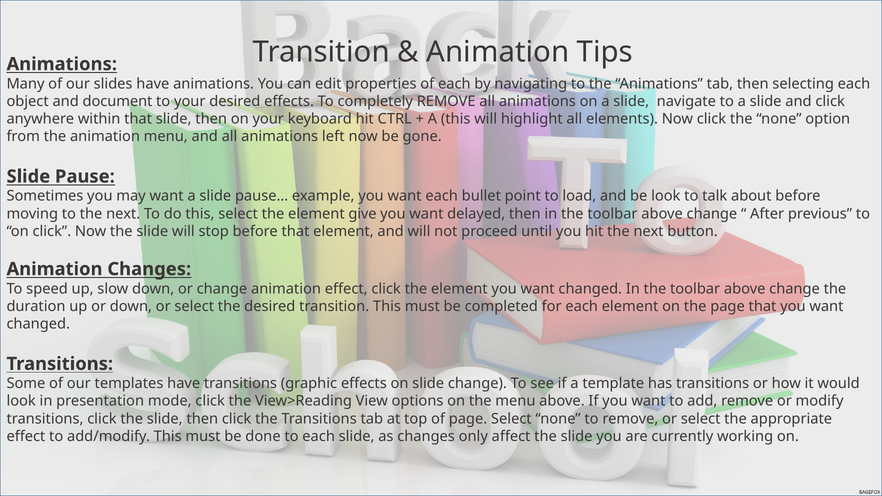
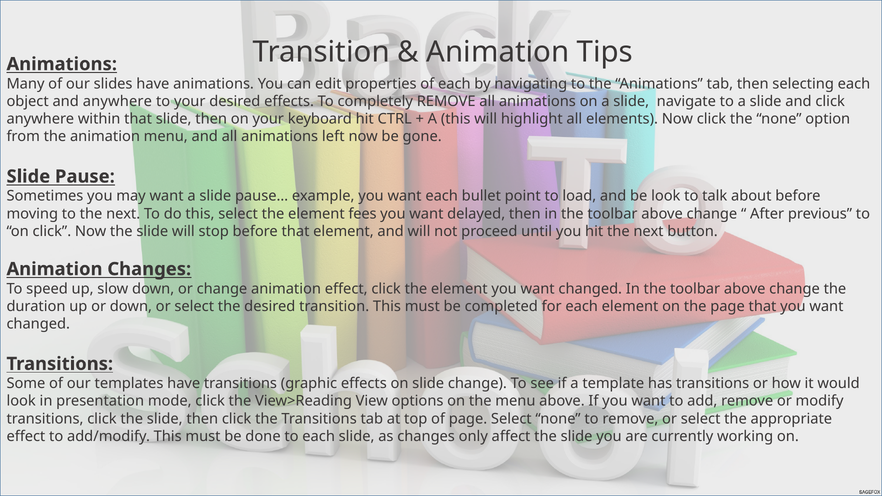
and document: document -> anywhere
give: give -> fees
